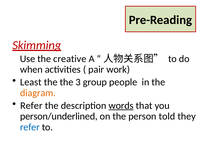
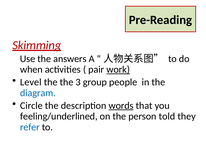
creative: creative -> answers
work underline: none -> present
Least: Least -> Level
diagram colour: orange -> blue
Refer at (31, 106): Refer -> Circle
person/underlined: person/underlined -> feeling/underlined
